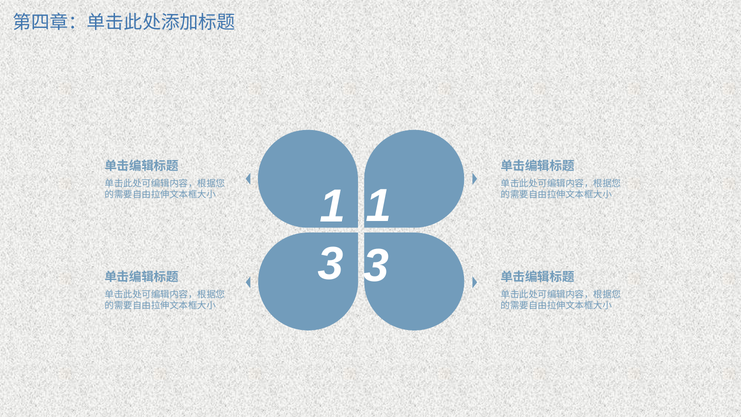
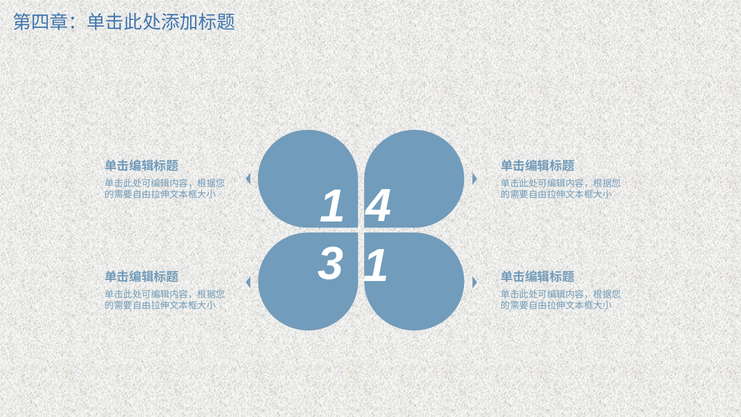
1 1: 1 -> 4
3 3: 3 -> 1
